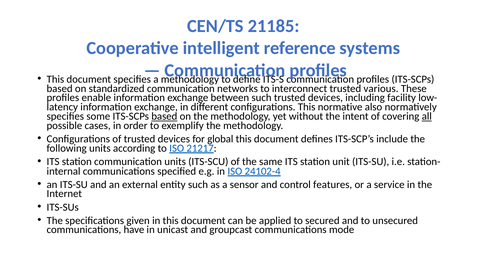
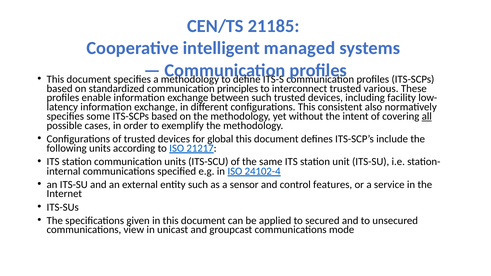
reference: reference -> managed
networks: networks -> principles
normative: normative -> consistent
based at (164, 116) underline: present -> none
have: have -> view
